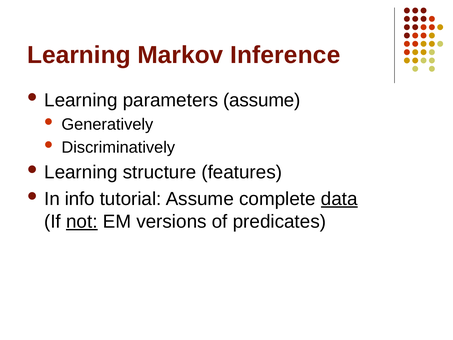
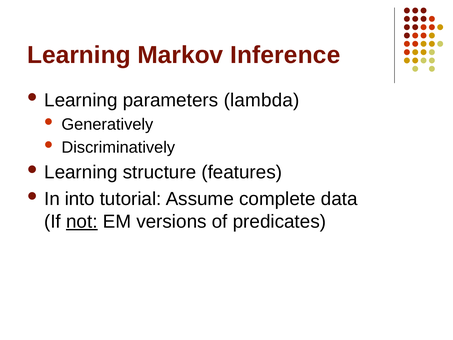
parameters assume: assume -> lambda
info: info -> into
data underline: present -> none
